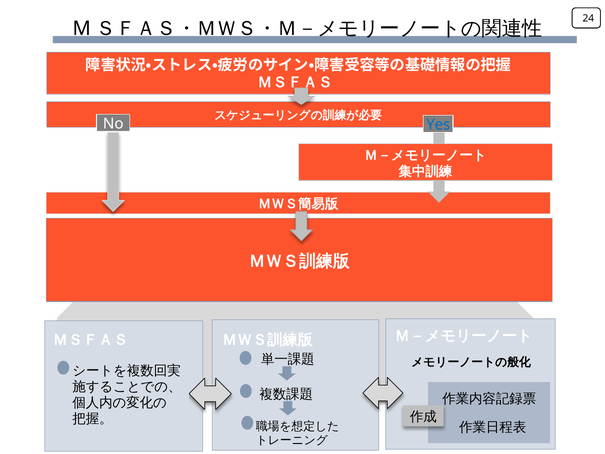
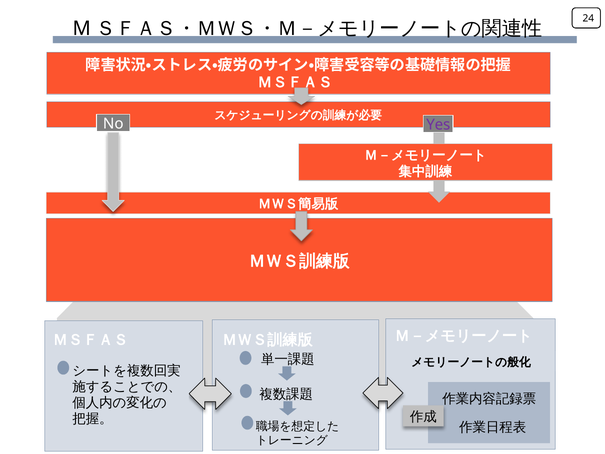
Yes colour: blue -> purple
